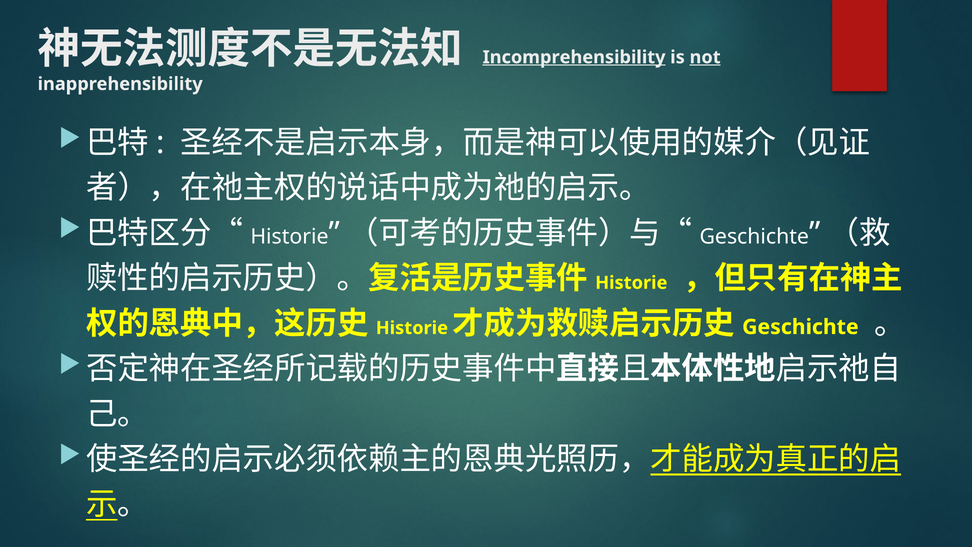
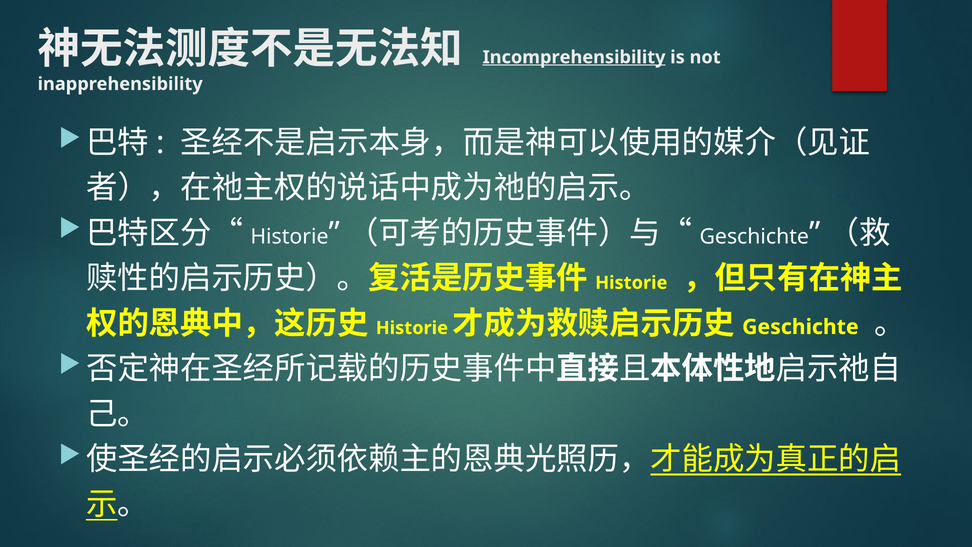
not underline: present -> none
